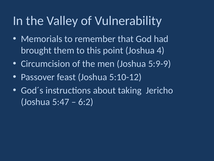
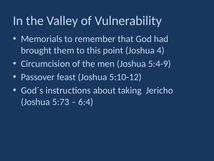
5:9-9: 5:9-9 -> 5:4-9
5:47: 5:47 -> 5:73
6:2: 6:2 -> 6:4
